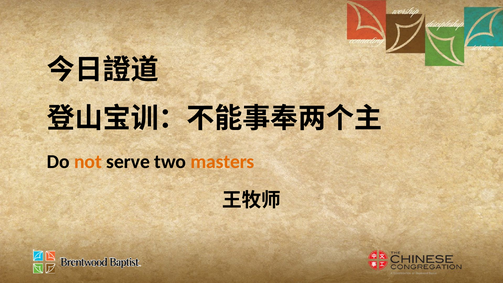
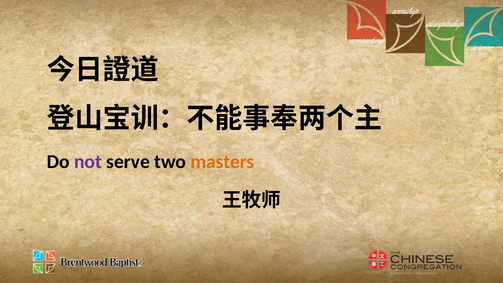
not colour: orange -> purple
